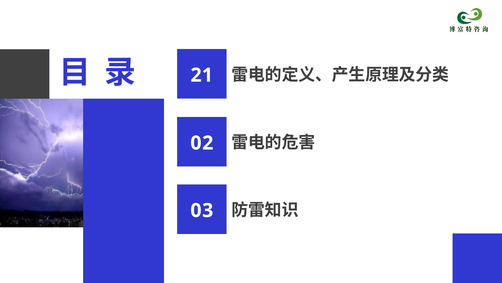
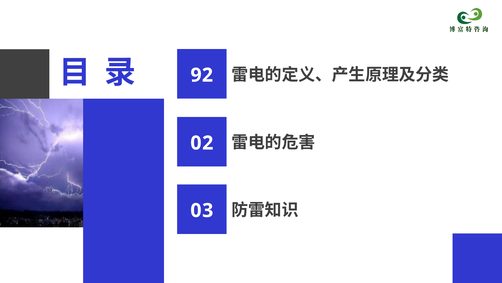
21: 21 -> 92
